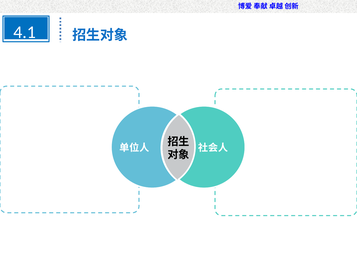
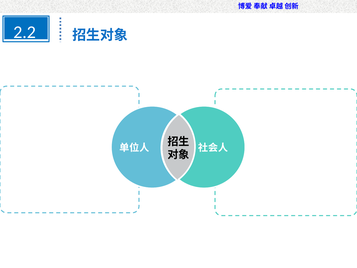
4.1: 4.1 -> 2.2
